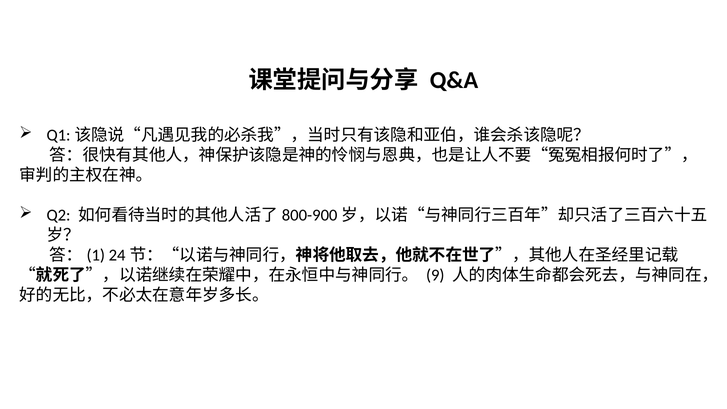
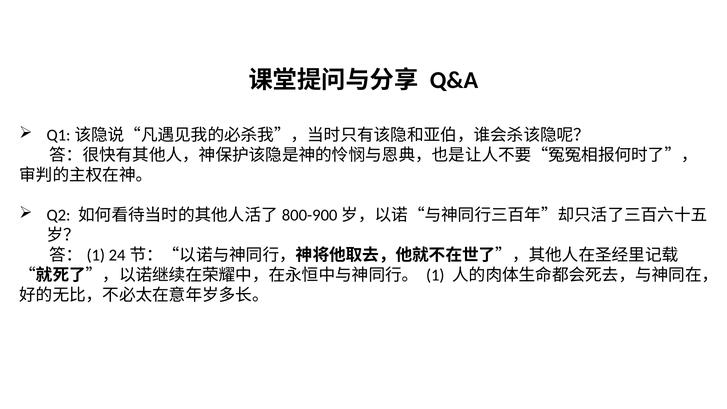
9: 9 -> 1
